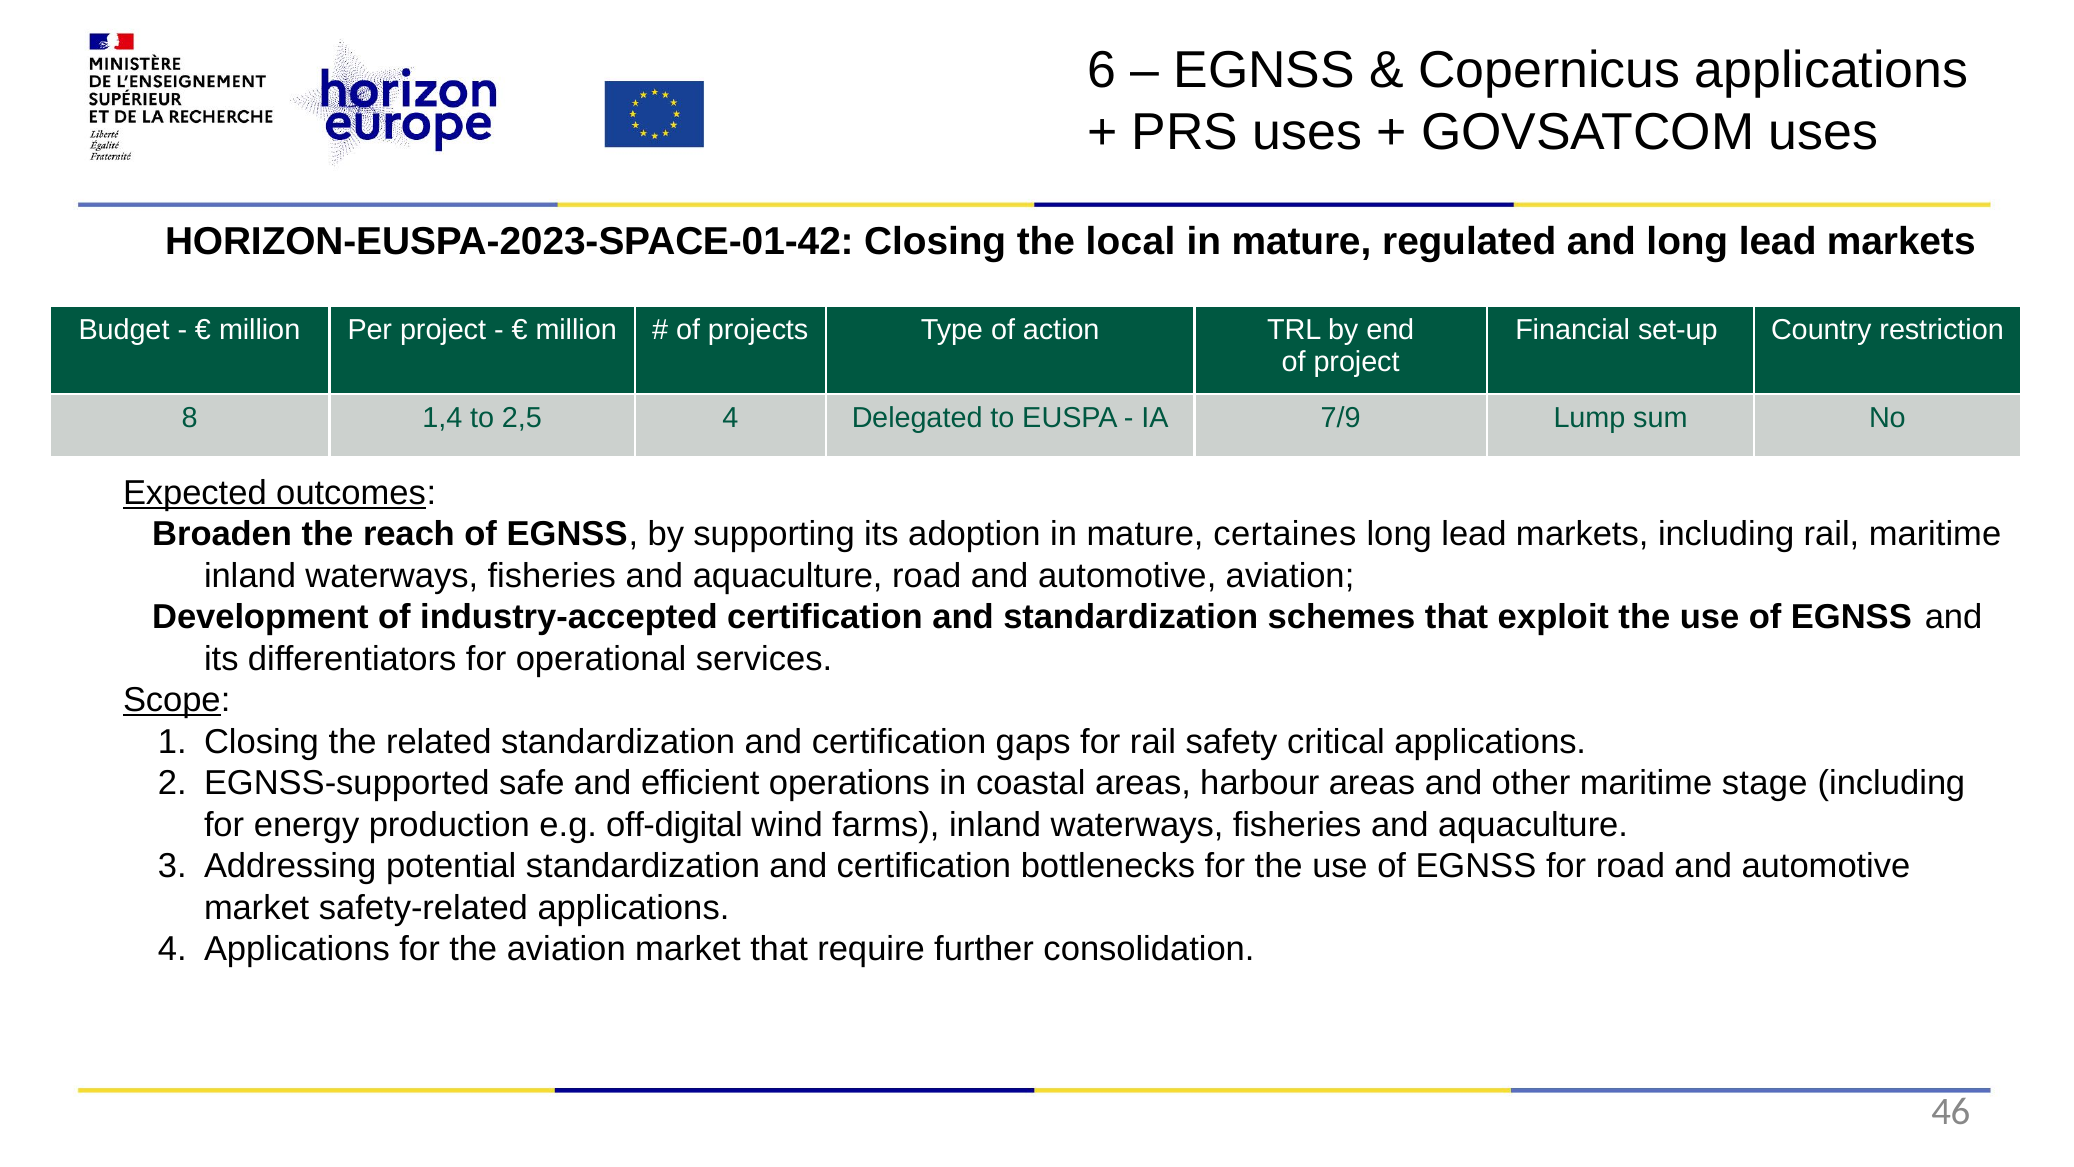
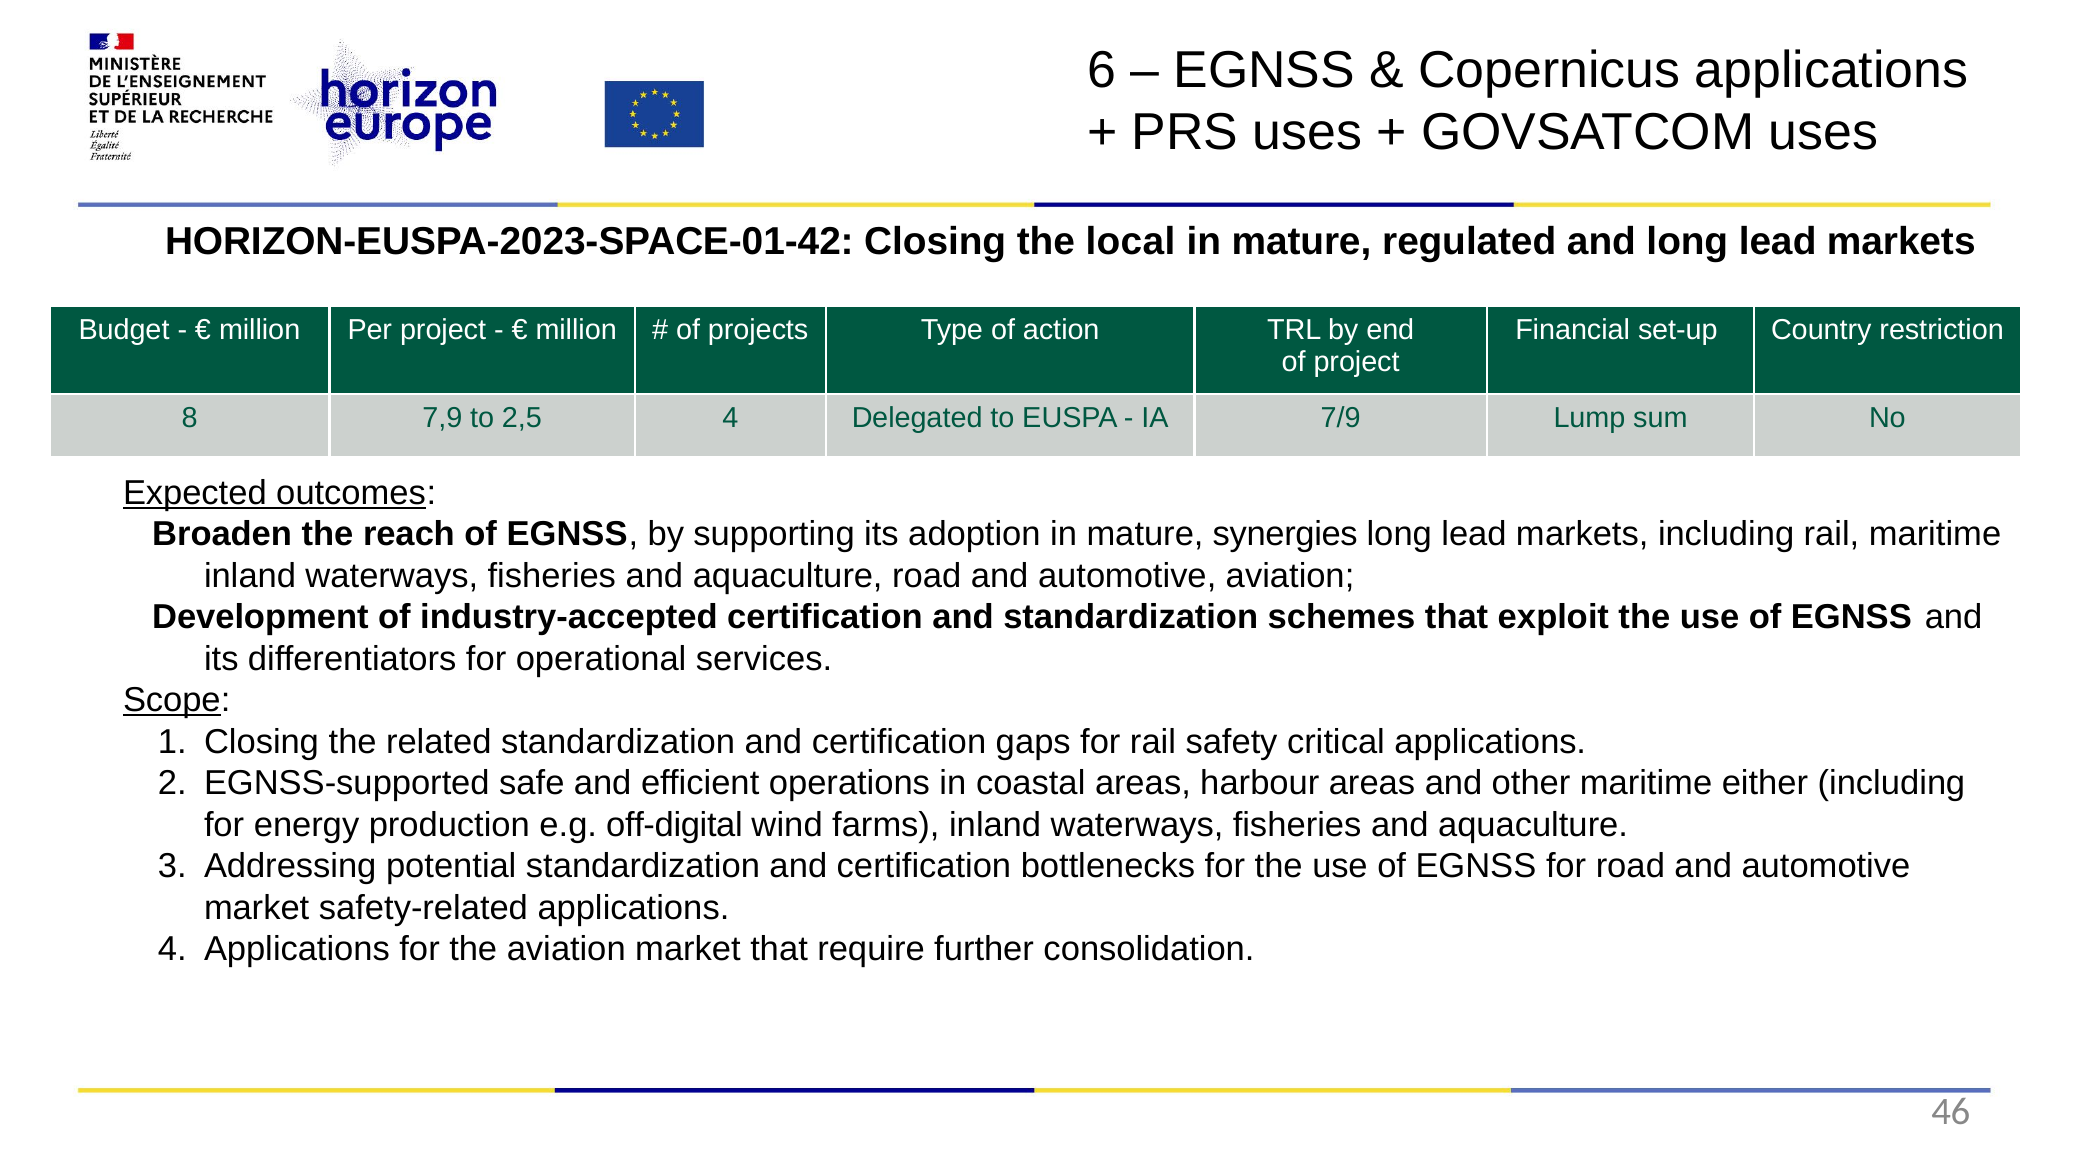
1,4: 1,4 -> 7,9
certaines: certaines -> synergies
stage: stage -> either
